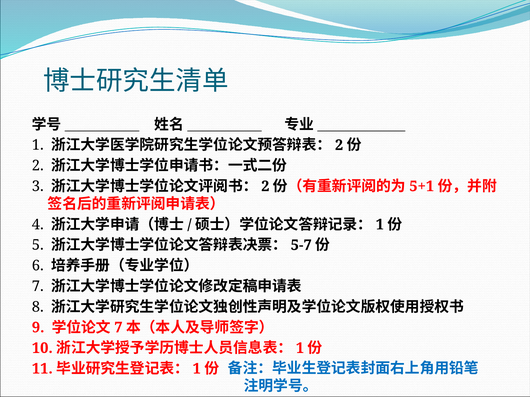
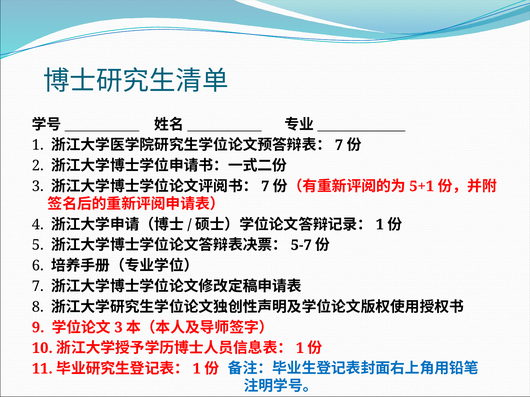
2 at (339, 145): 2 -> 7
2 at (265, 187): 2 -> 7
7 at (118, 328): 7 -> 3
